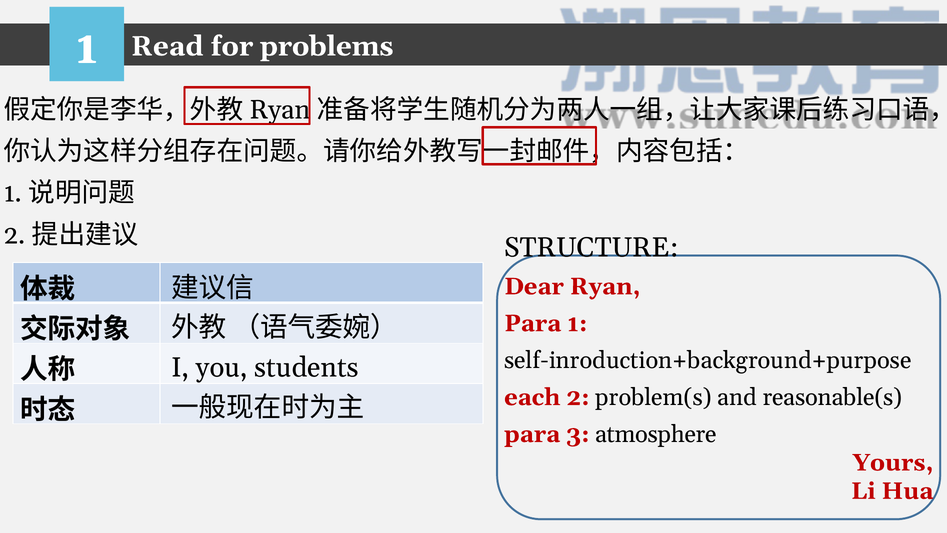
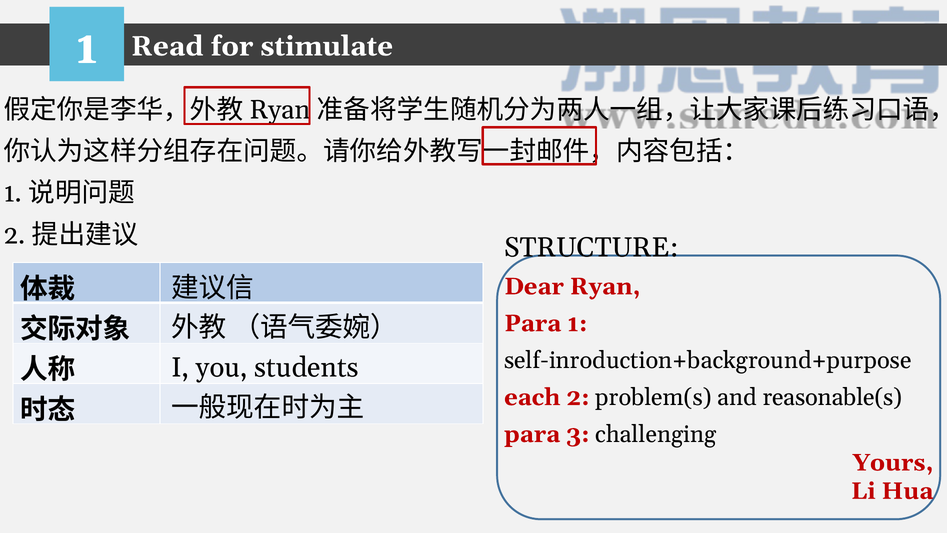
problems: problems -> stimulate
atmosphere: atmosphere -> challenging
